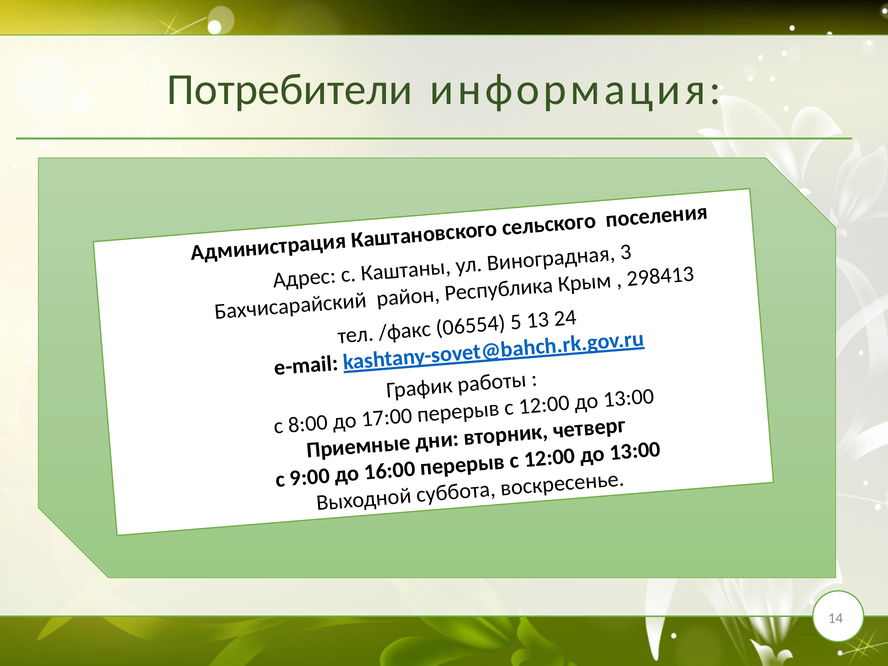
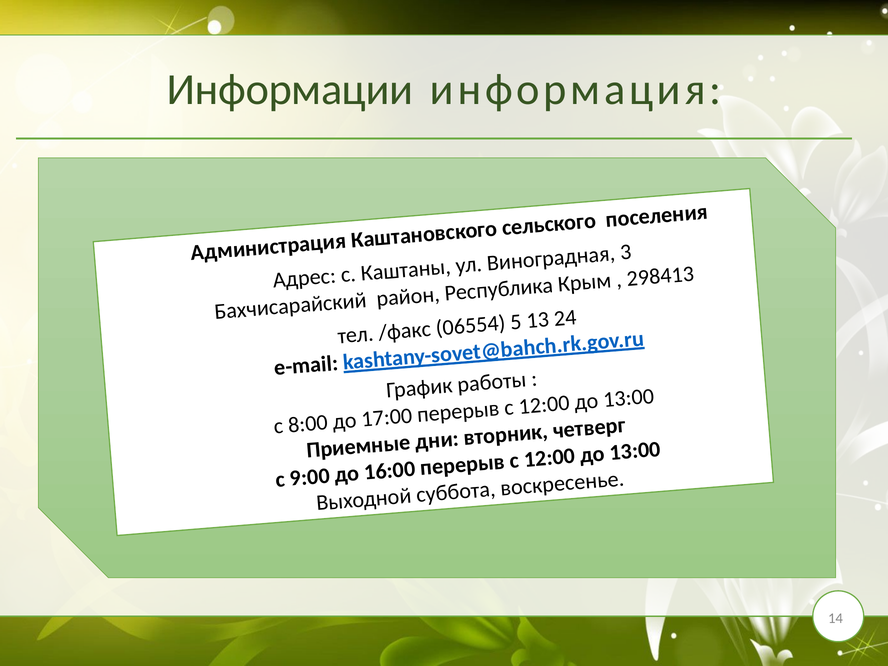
Потребители: Потребители -> Информации
